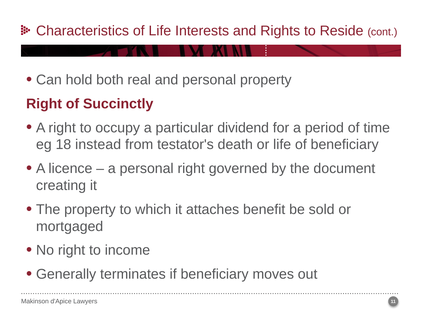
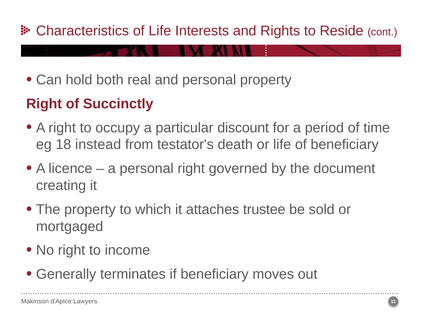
dividend: dividend -> discount
benefit: benefit -> trustee
